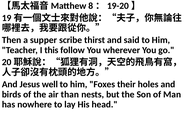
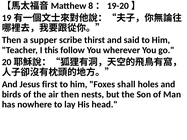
well: well -> first
their: their -> shall
air than: than -> then
